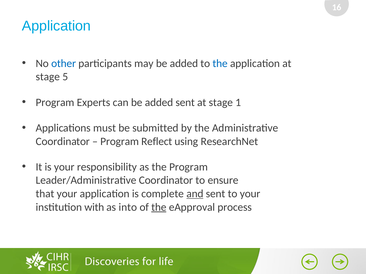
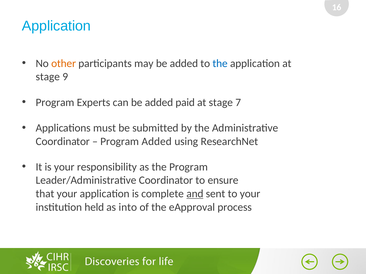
other colour: blue -> orange
5: 5 -> 9
added sent: sent -> paid
1: 1 -> 7
Program Reflect: Reflect -> Added
with: with -> held
the at (159, 207) underline: present -> none
